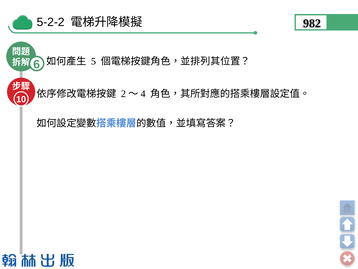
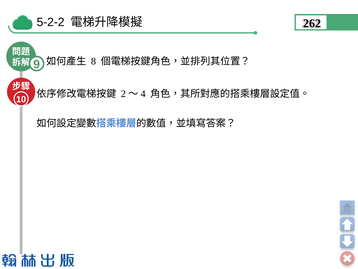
982: 982 -> 262
5: 5 -> 8
6: 6 -> 9
